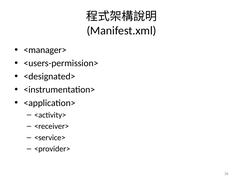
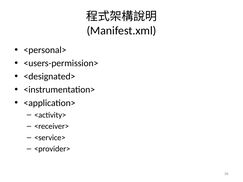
<manager>: <manager> -> <personal>
